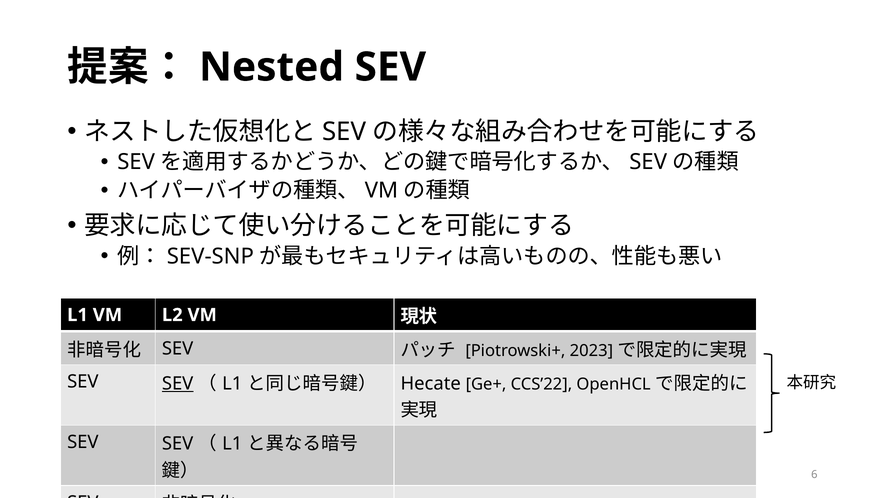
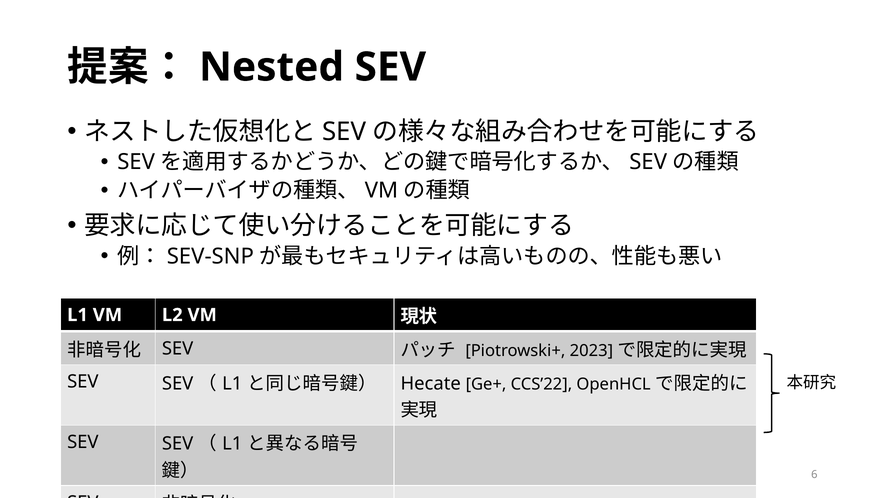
SEV at (178, 383) underline: present -> none
